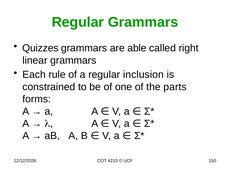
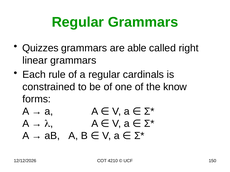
inclusion: inclusion -> cardinals
parts: parts -> know
